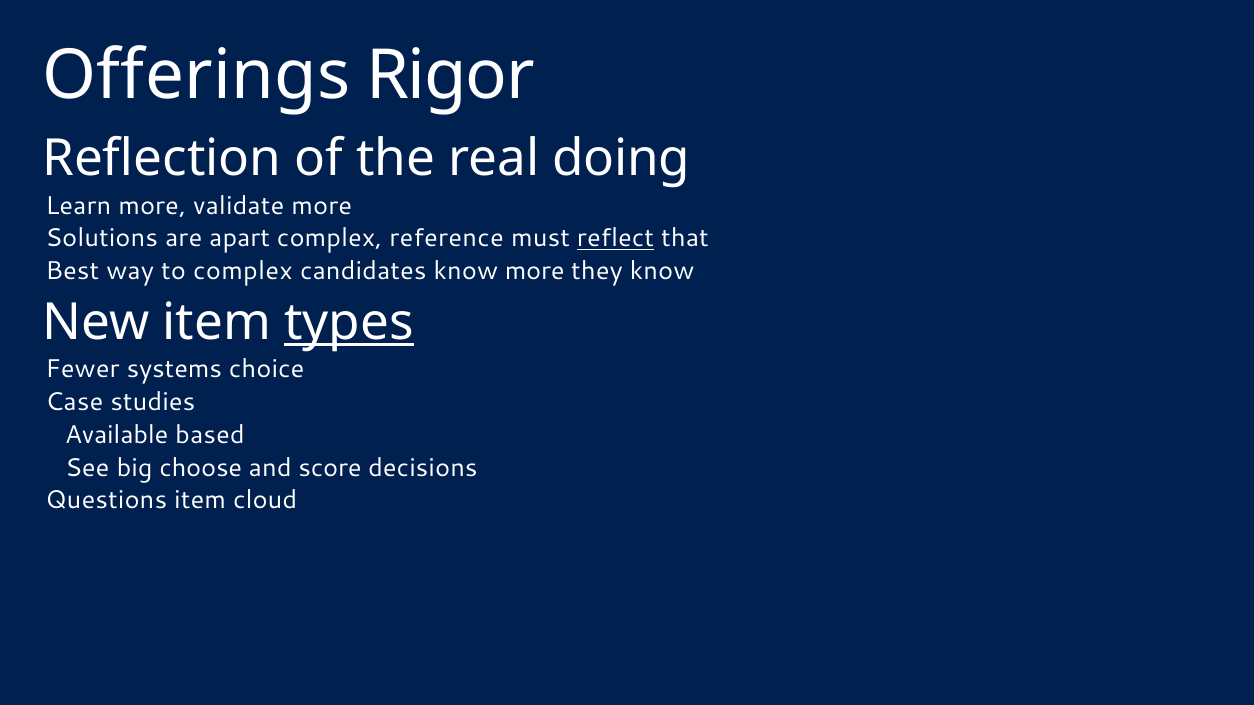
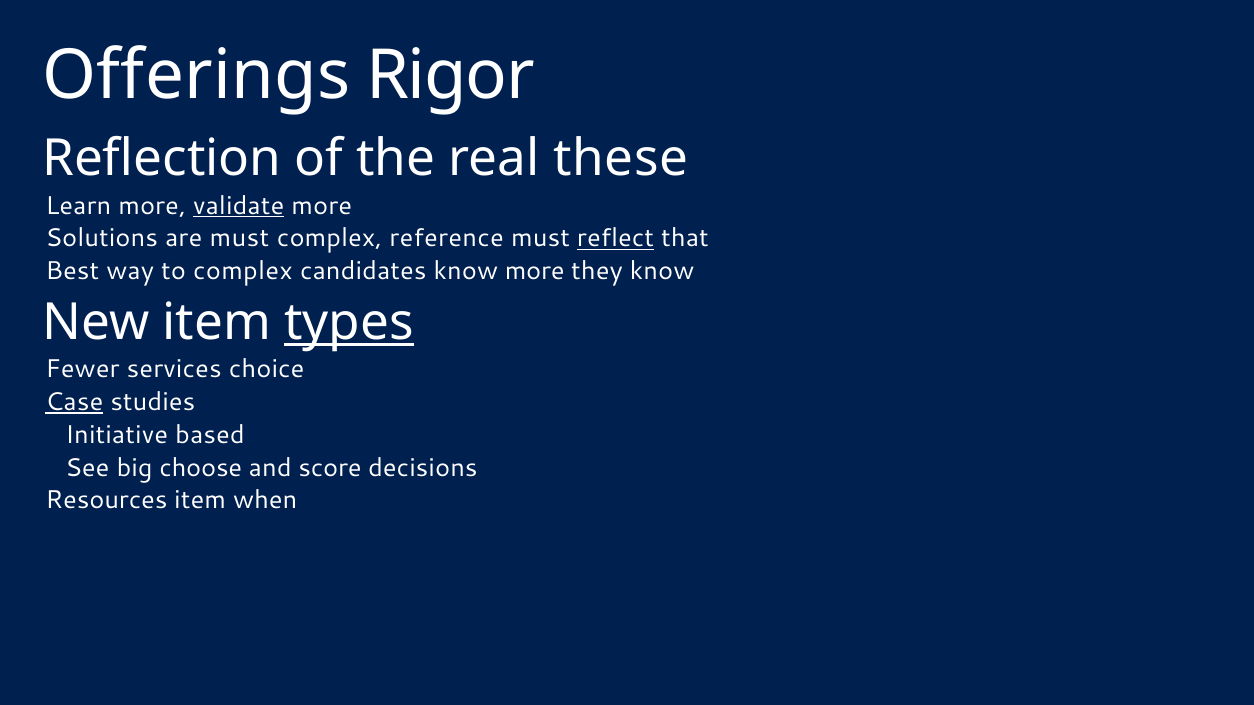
doing: doing -> these
validate underline: none -> present
are apart: apart -> must
systems: systems -> services
Case underline: none -> present
Available: Available -> Initiative
Questions: Questions -> Resources
cloud: cloud -> when
